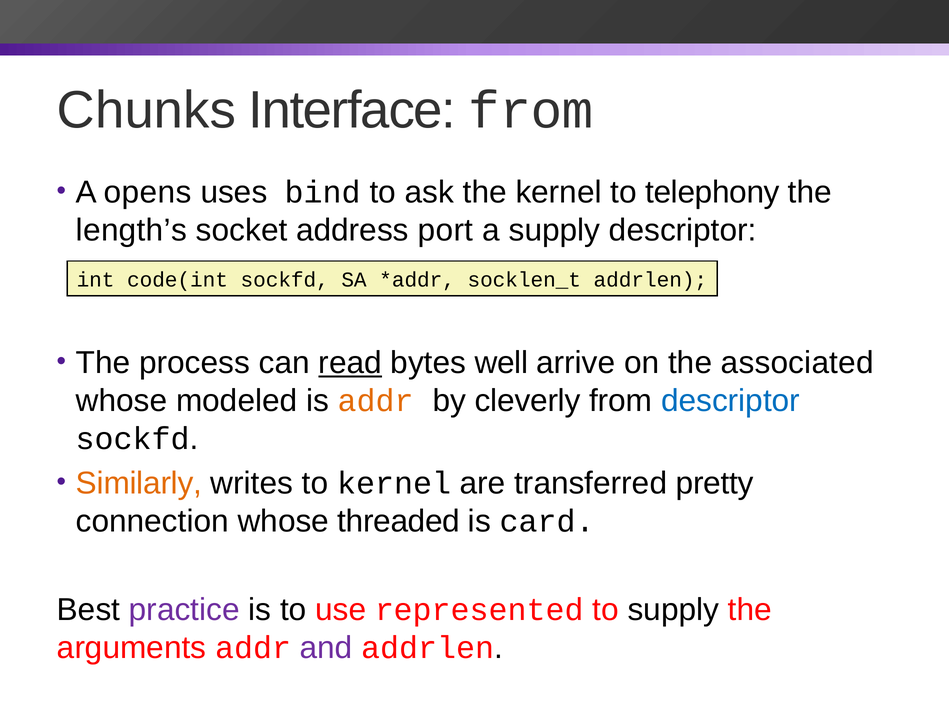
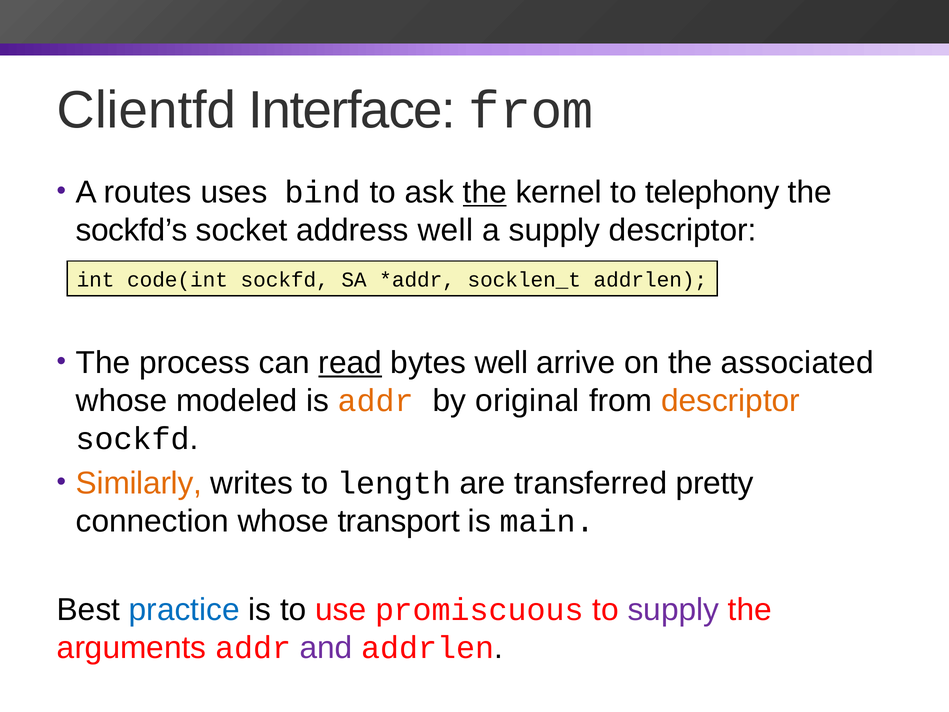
Chunks: Chunks -> Clientfd
opens: opens -> routes
the at (485, 192) underline: none -> present
length’s: length’s -> sockfd’s
address port: port -> well
cleverly: cleverly -> original
descriptor at (731, 401) colour: blue -> orange
to kernel: kernel -> length
threaded: threaded -> transport
card: card -> main
practice colour: purple -> blue
represented: represented -> promiscuous
supply at (673, 610) colour: black -> purple
